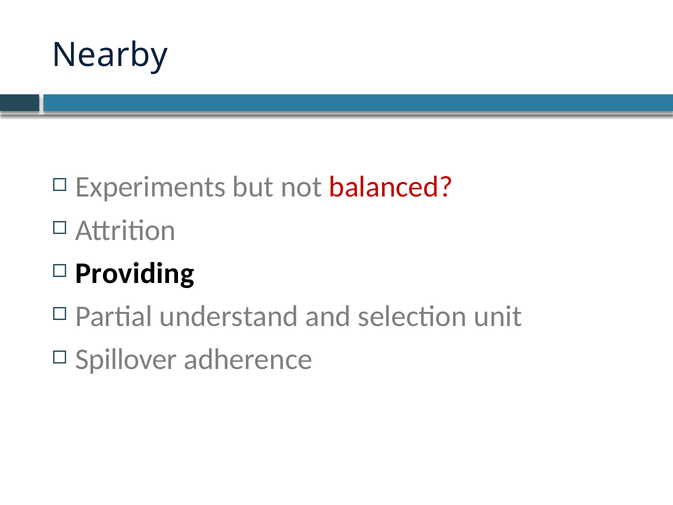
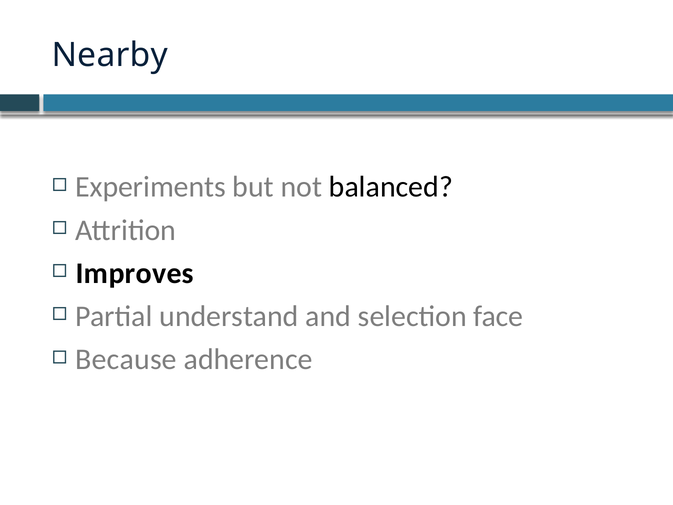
balanced colour: red -> black
Providing: Providing -> Improves
unit: unit -> face
Spillover: Spillover -> Because
